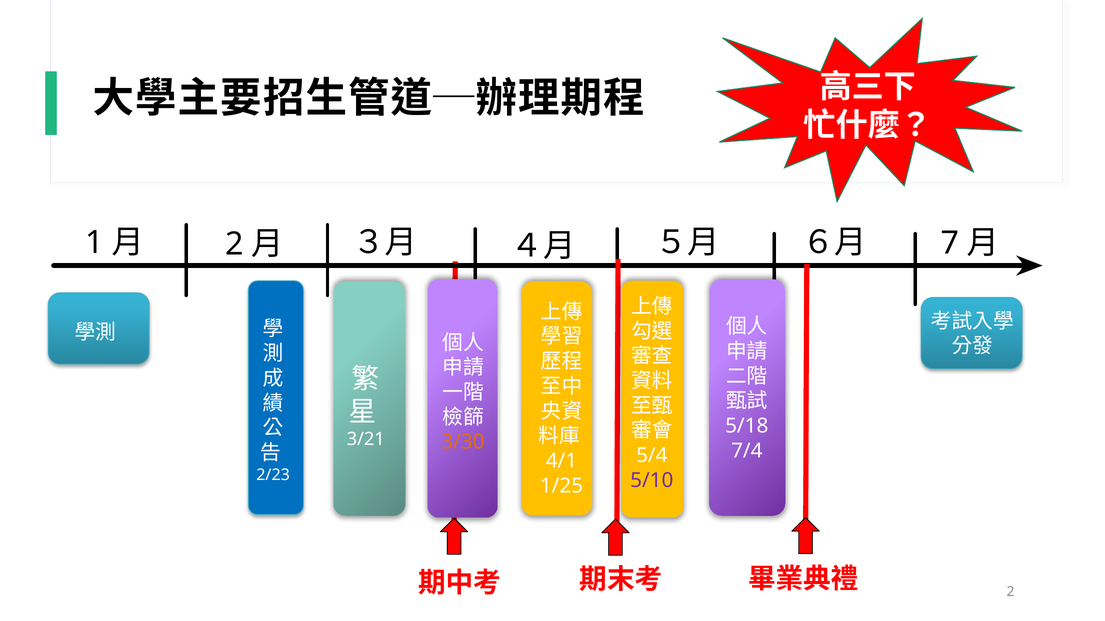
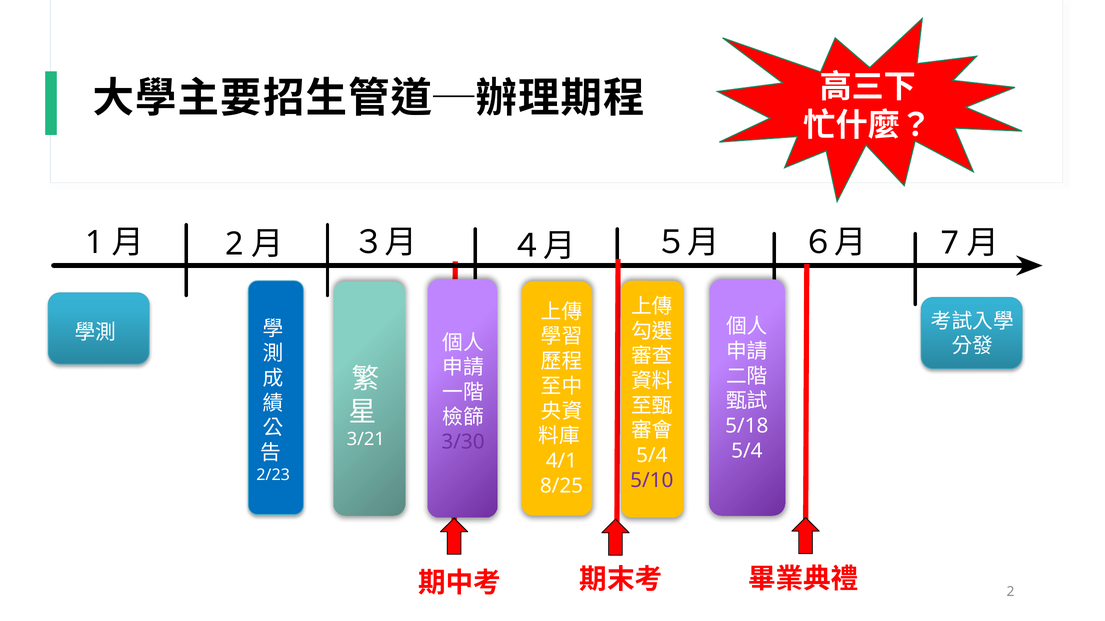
3/30 colour: orange -> purple
7/4 at (747, 451): 7/4 -> 5/4
1/25: 1/25 -> 8/25
